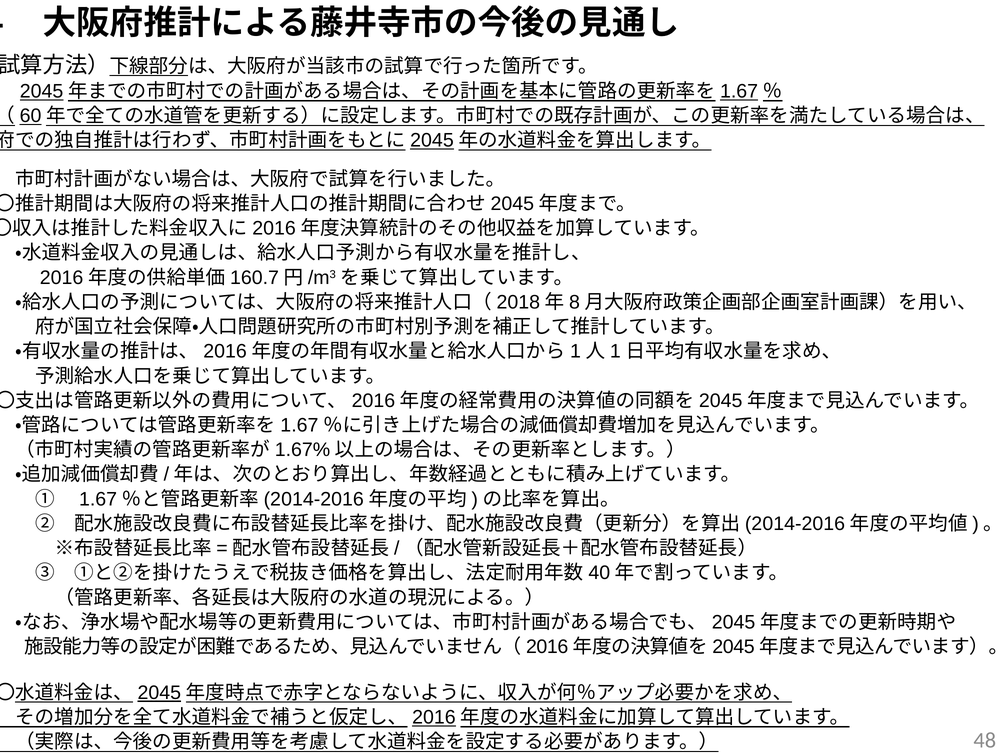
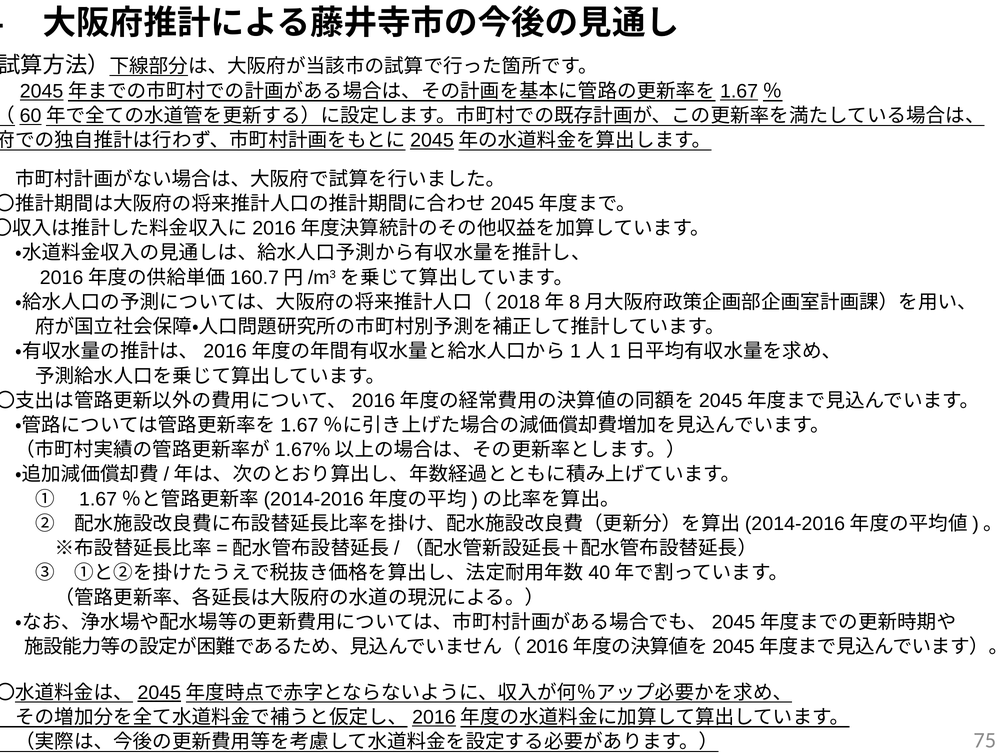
48: 48 -> 75
